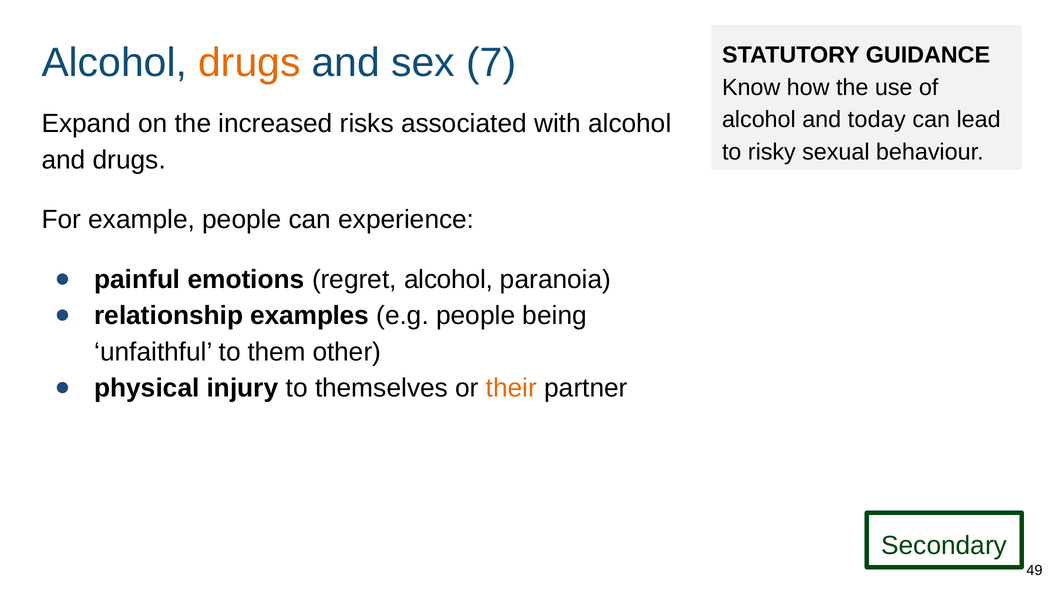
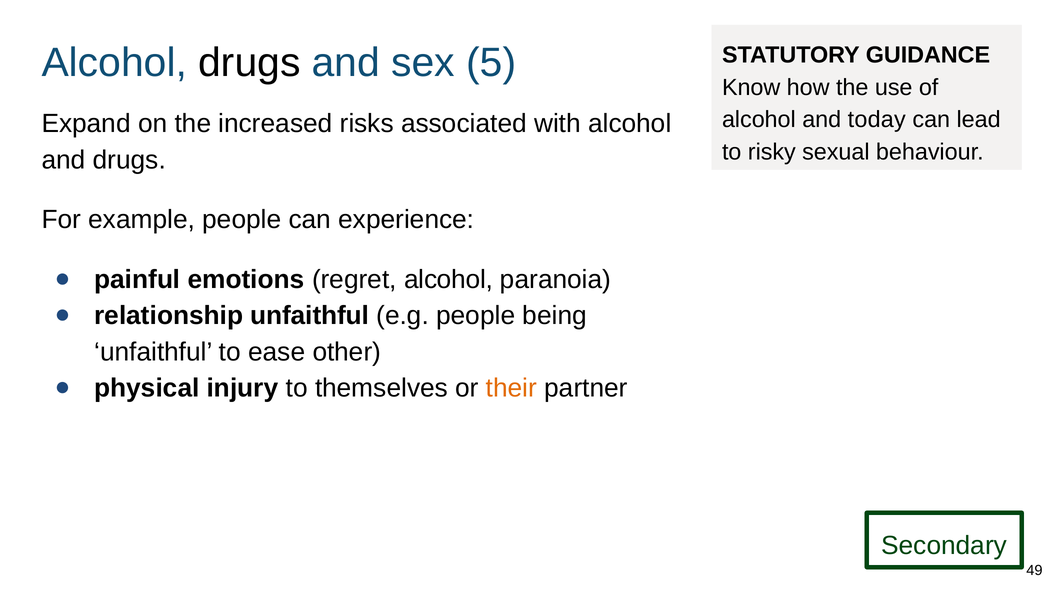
drugs at (249, 63) colour: orange -> black
7: 7 -> 5
relationship examples: examples -> unfaithful
them: them -> ease
